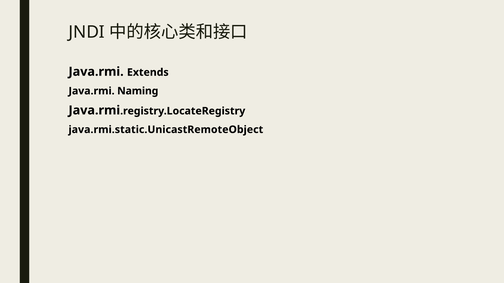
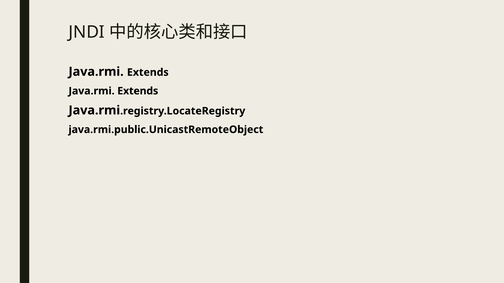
Naming at (138, 91): Naming -> Extends
java.rmi.static.UnicastRemoteObject: java.rmi.static.UnicastRemoteObject -> java.rmi.public.UnicastRemoteObject
